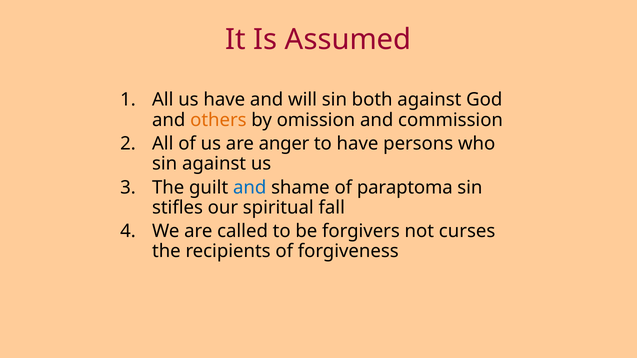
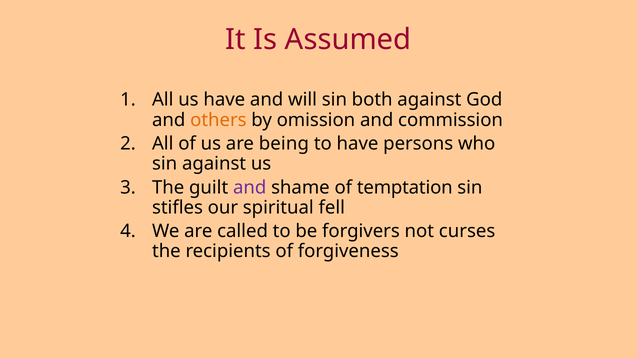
anger: anger -> being
and at (250, 188) colour: blue -> purple
paraptoma: paraptoma -> temptation
fall: fall -> fell
